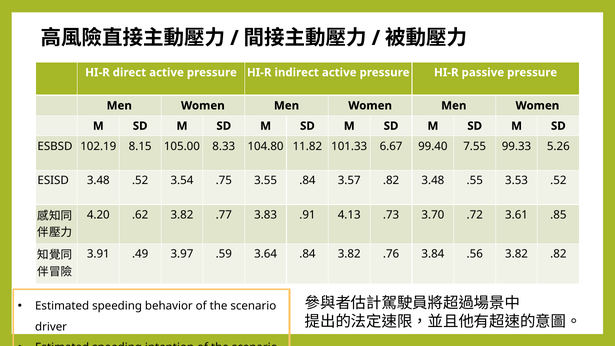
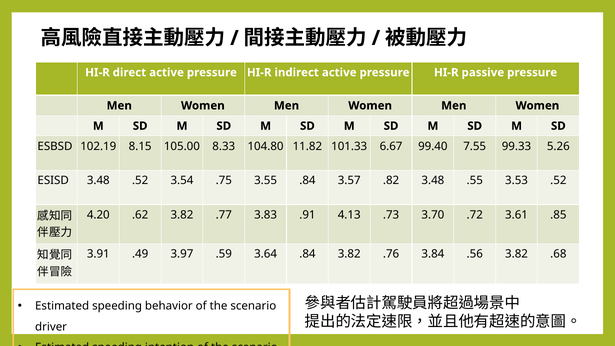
3.82 .82: .82 -> .68
